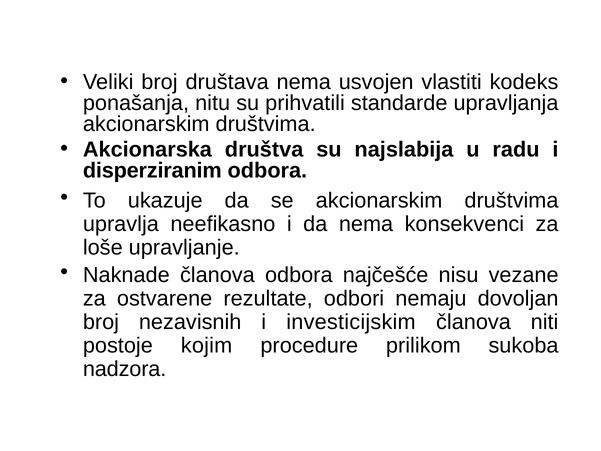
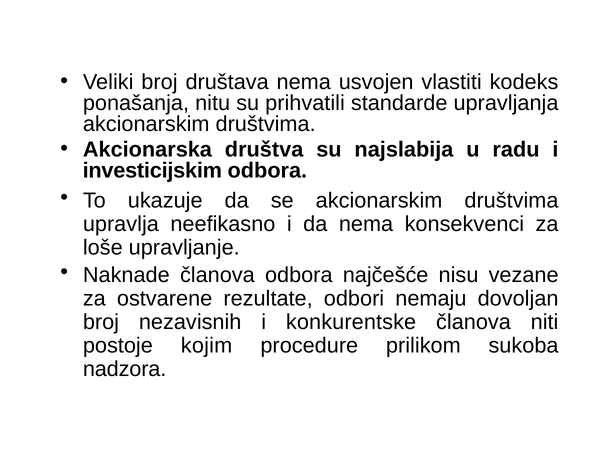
disperziranim: disperziranim -> investicijskim
investicijskim: investicijskim -> konkurentske
